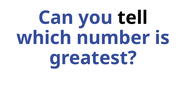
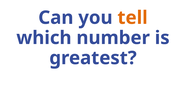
tell colour: black -> orange
